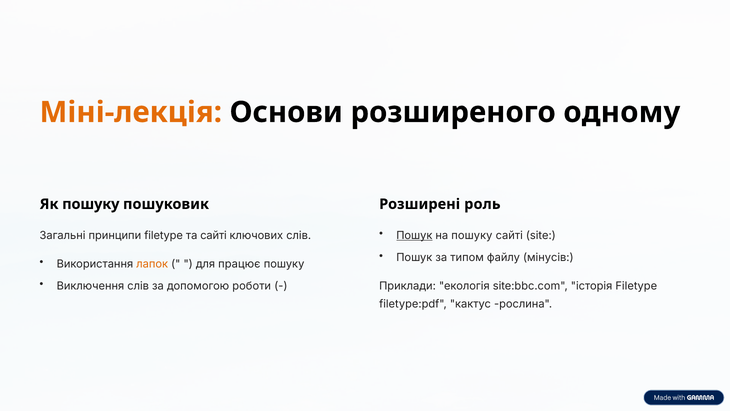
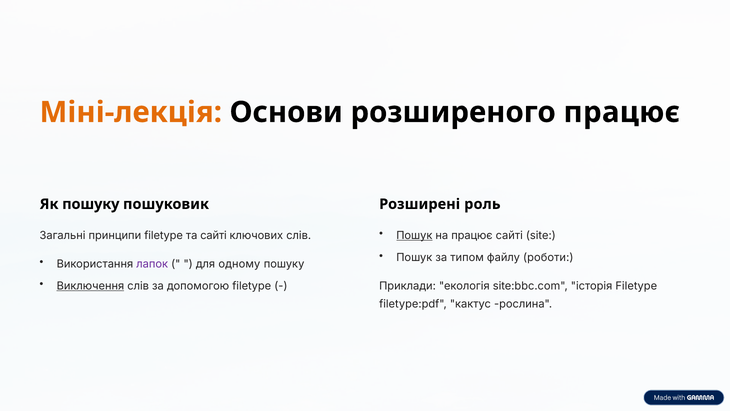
розширеного одному: одному -> працює
на пошуку: пошуку -> працює
мінусів: мінусів -> роботи
лапок colour: orange -> purple
працює: працює -> одному
Виключення underline: none -> present
допомогою роботи: роботи -> filetype
